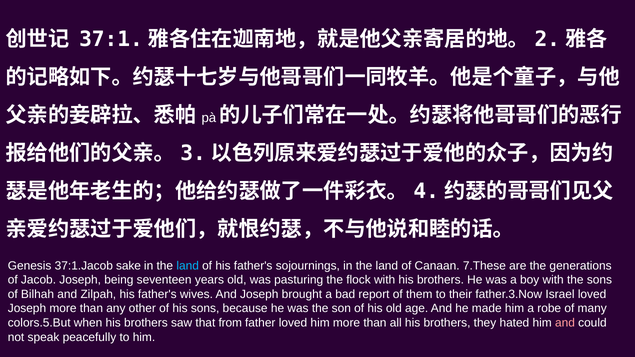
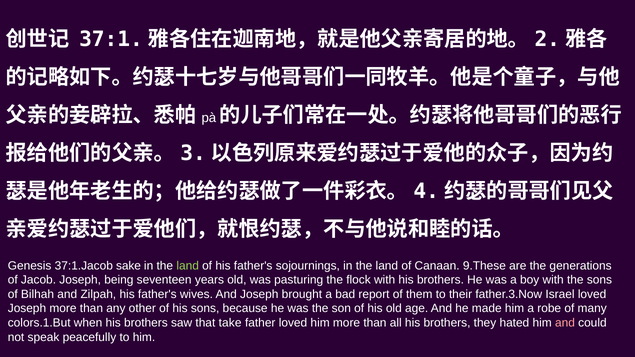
land at (188, 266) colour: light blue -> light green
7.These: 7.These -> 9.These
colors.5.But: colors.5.But -> colors.1.But
from: from -> take
